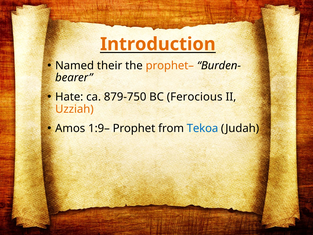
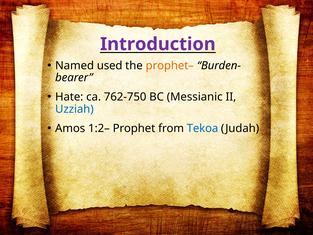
Introduction colour: orange -> purple
their: their -> used
879-750: 879-750 -> 762-750
Ferocious: Ferocious -> Messianic
Uzziah colour: orange -> blue
1:9–: 1:9– -> 1:2–
